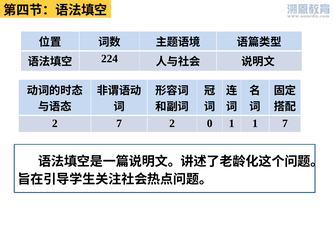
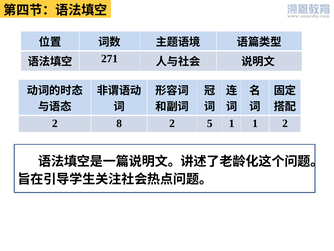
224: 224 -> 271
2 7: 7 -> 8
0: 0 -> 5
1 7: 7 -> 2
